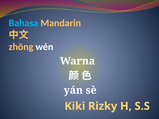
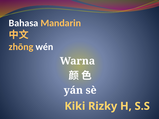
Bahasa colour: light blue -> white
